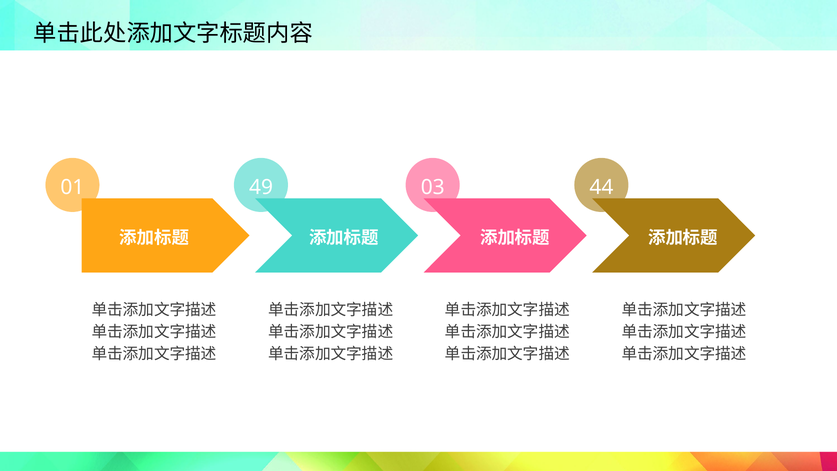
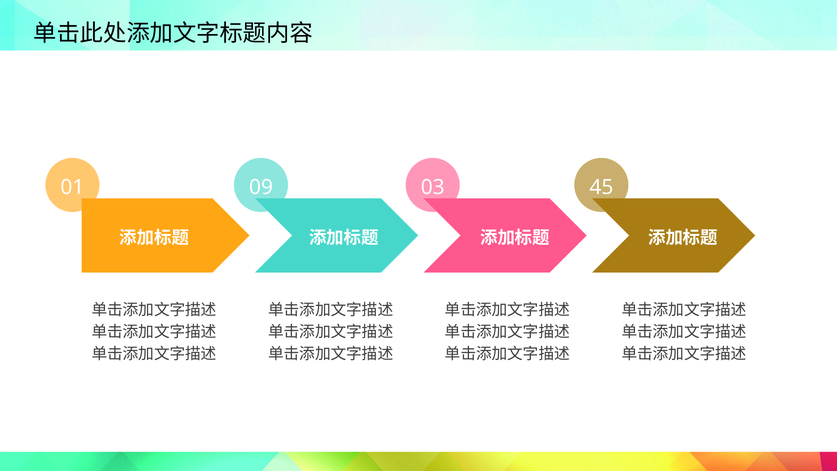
49: 49 -> 09
44: 44 -> 45
